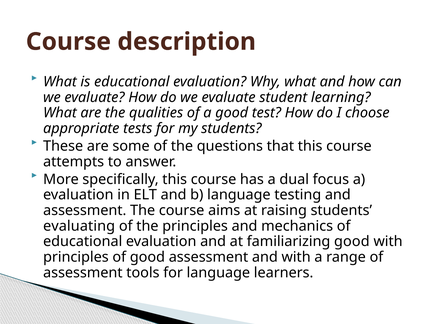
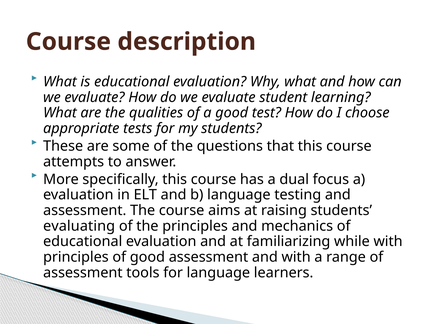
familiarizing good: good -> while
